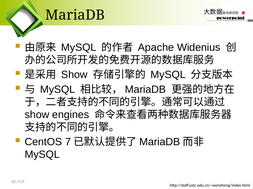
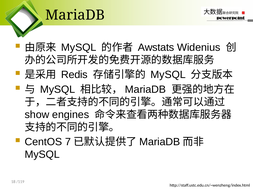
Apache: Apache -> Awstats
Show at (74, 75): Show -> Redis
